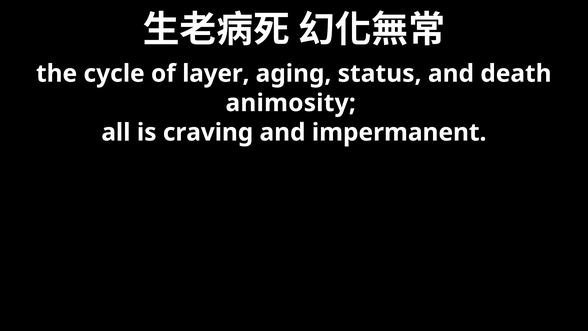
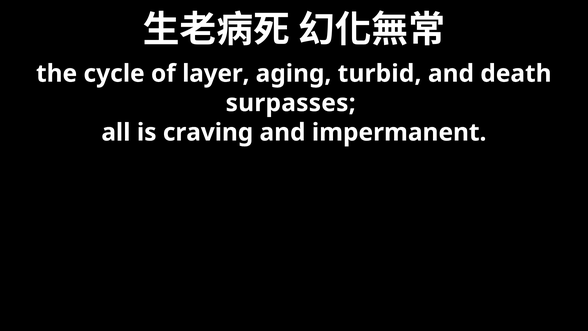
status: status -> turbid
animosity: animosity -> surpasses
